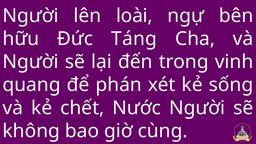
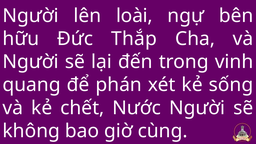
Táng: Táng -> Thắp
